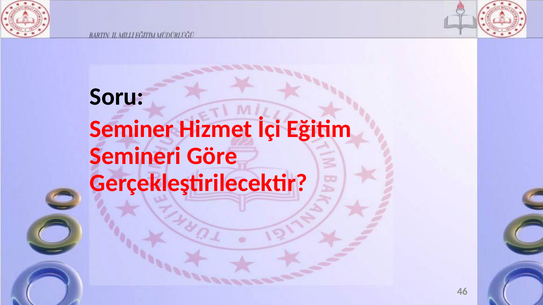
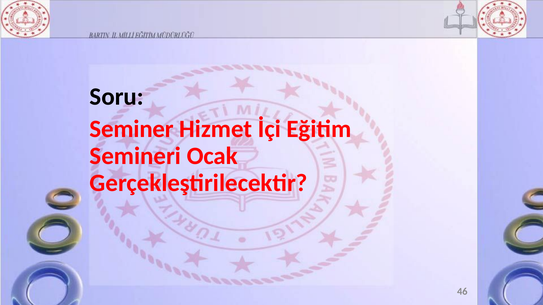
Göre: Göre -> Ocak
